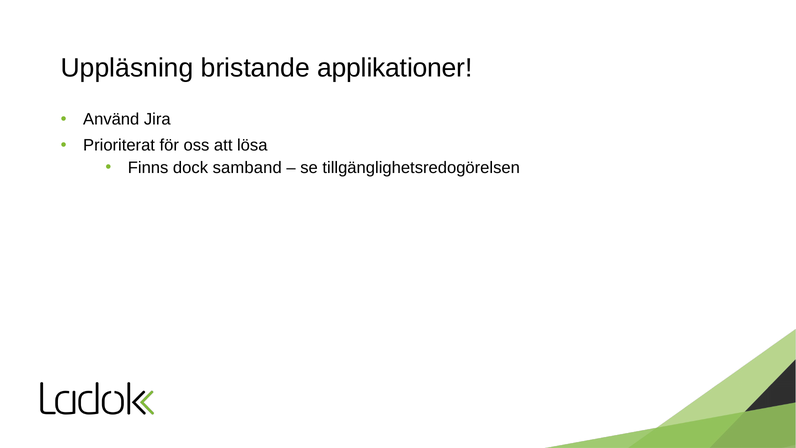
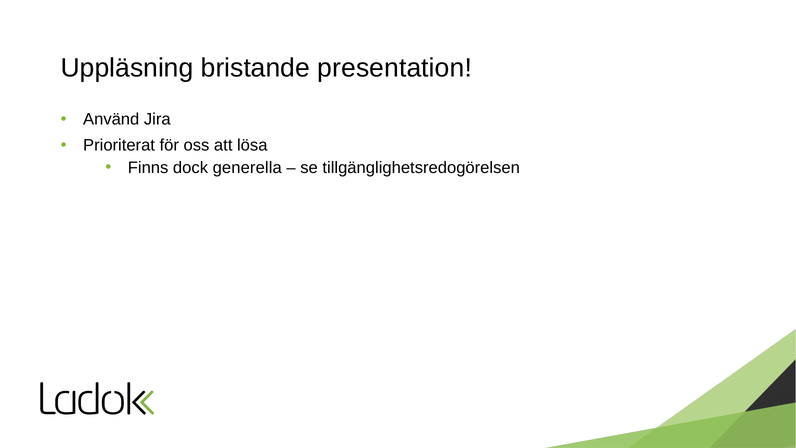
applikationer: applikationer -> presentation
samband: samband -> generella
